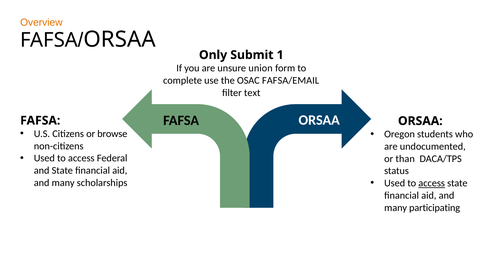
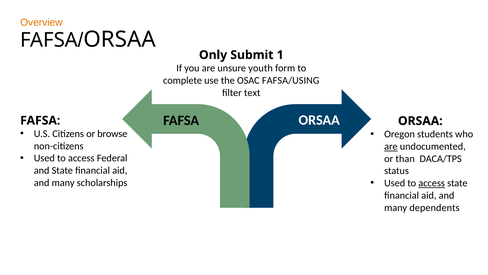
union: union -> youth
FAFSA/EMAIL: FAFSA/EMAIL -> FAFSA/USING
are at (391, 146) underline: none -> present
participating: participating -> dependents
